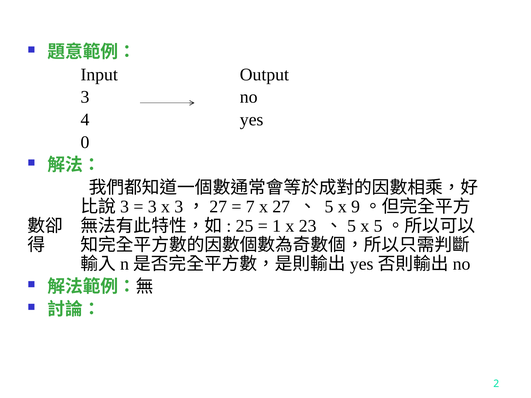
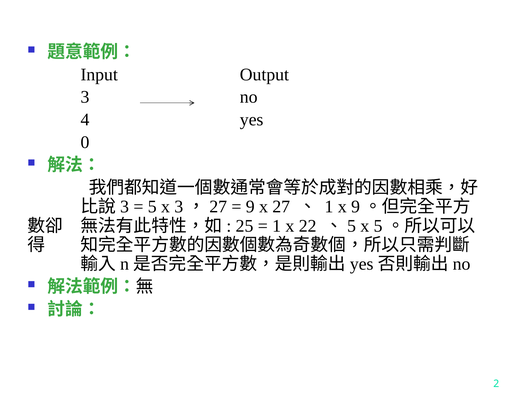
3 at (152, 207): 3 -> 5
7: 7 -> 9
5 at (329, 207): 5 -> 1
23: 23 -> 22
